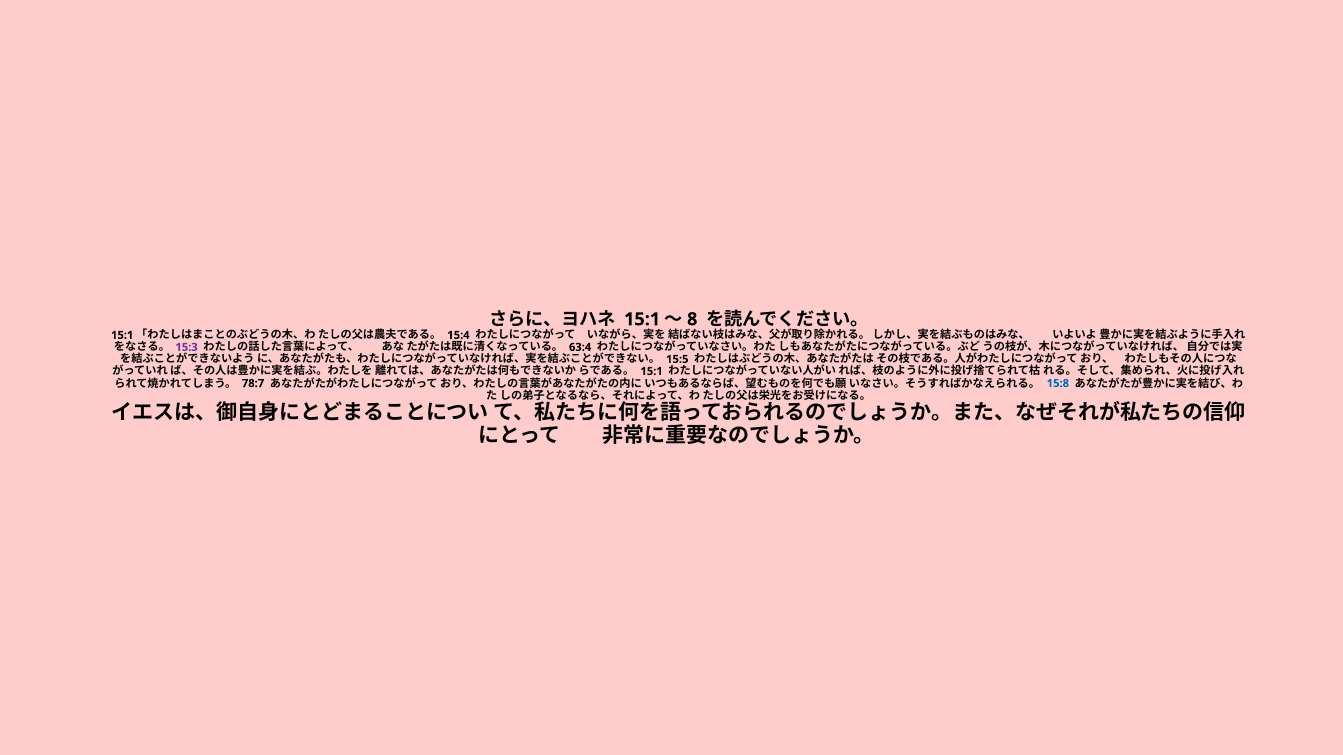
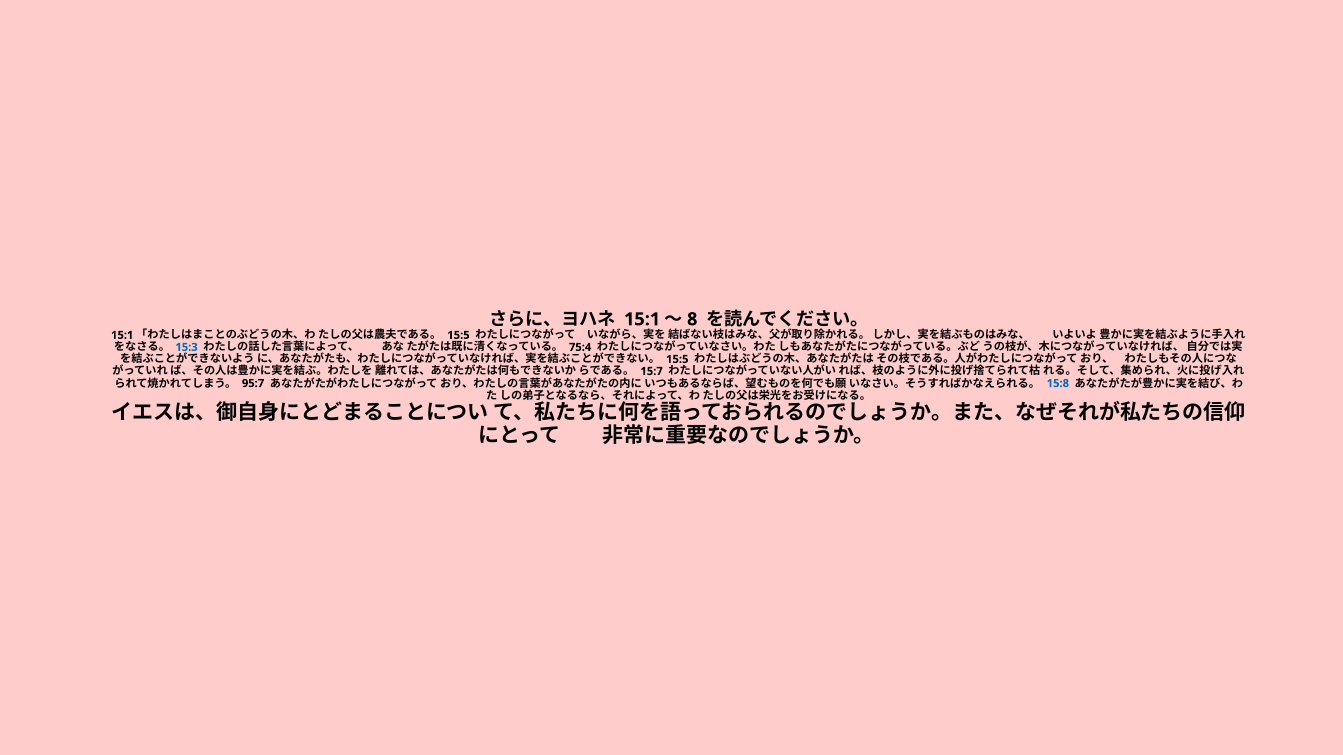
15:4 at (458, 335): 15:4 -> 15:5
15:3 colour: purple -> blue
63:4: 63:4 -> 75:4
15:1 at (652, 371): 15:1 -> 15:7
78:7: 78:7 -> 95:7
